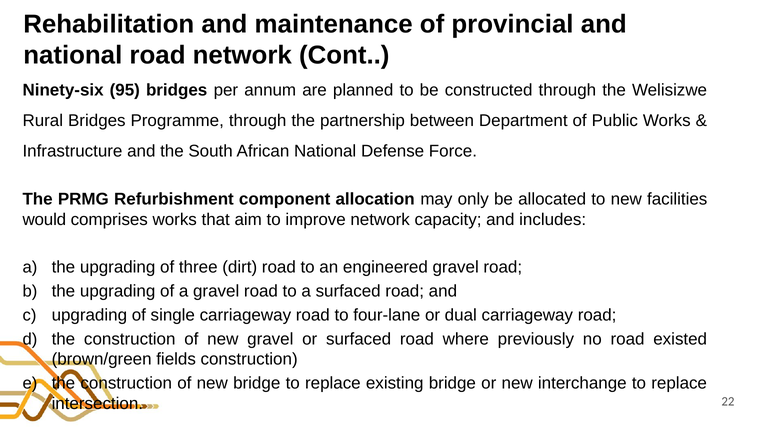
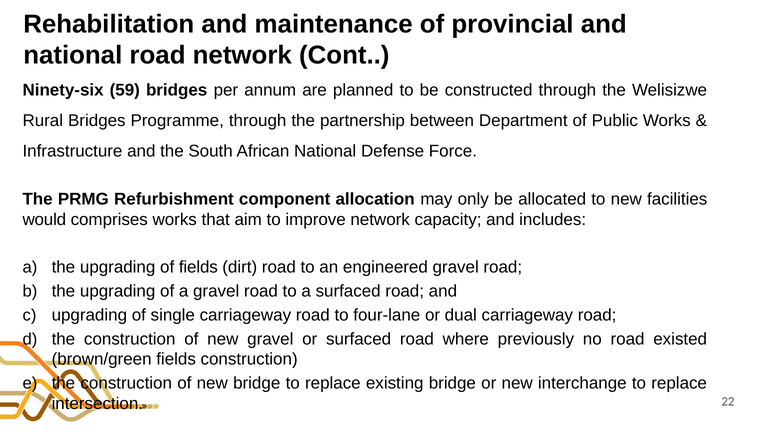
95: 95 -> 59
of three: three -> fields
